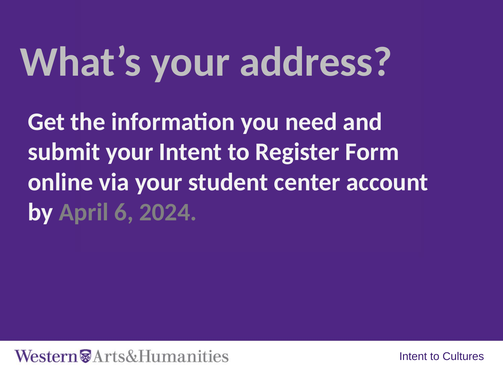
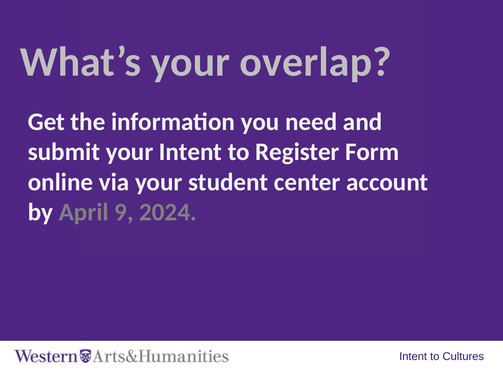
address: address -> overlap
6: 6 -> 9
